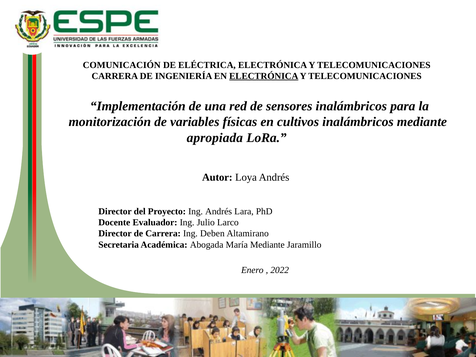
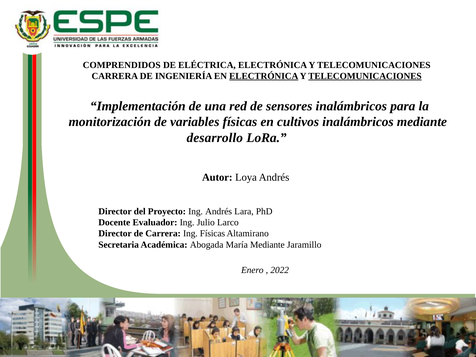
COMUNICACIÓN: COMUNICACIÓN -> COMPRENDIDOS
TELECOMUNICACIONES at (365, 76) underline: none -> present
apropiada: apropiada -> desarrollo
Ing Deben: Deben -> Físicas
